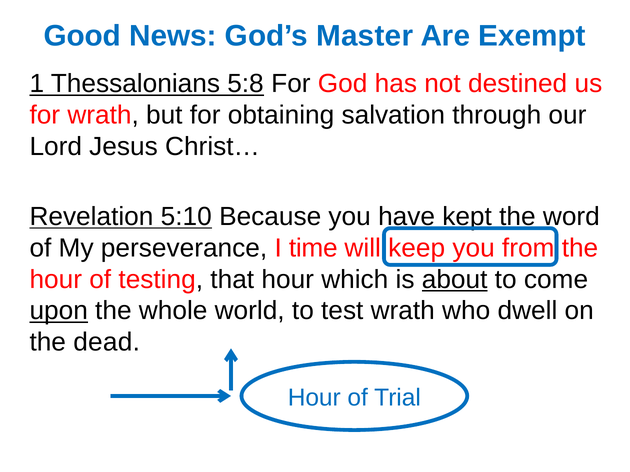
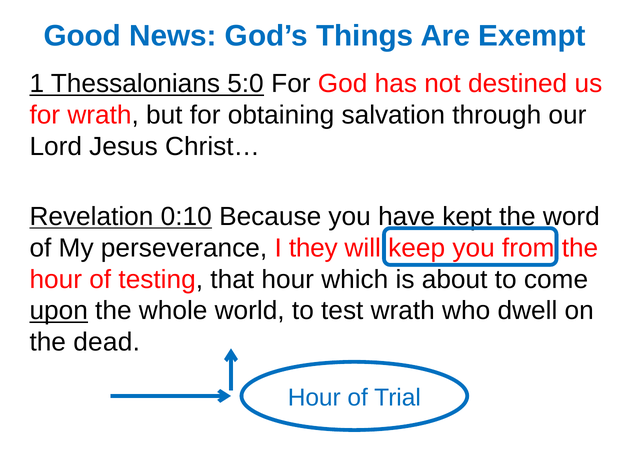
Master: Master -> Things
5:8: 5:8 -> 5:0
5:10: 5:10 -> 0:10
time: time -> they
about underline: present -> none
